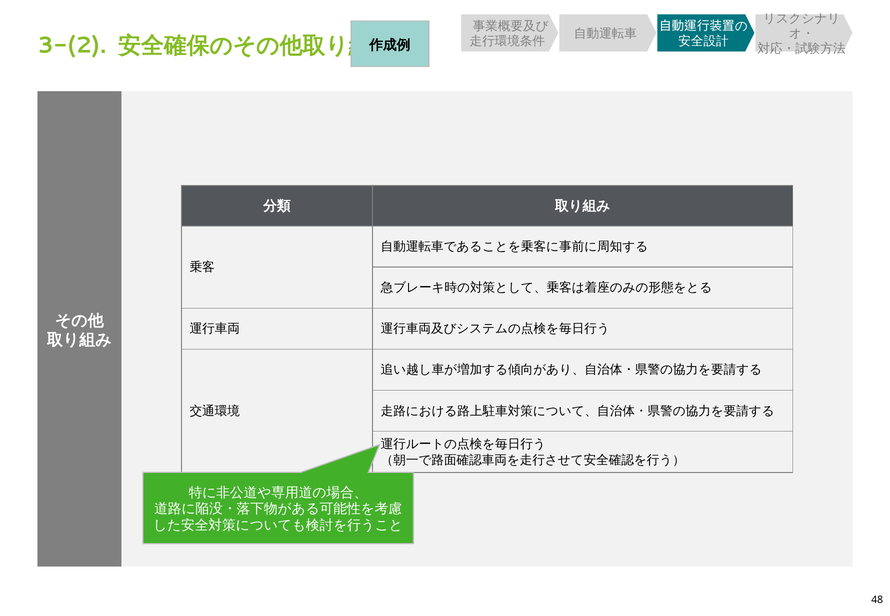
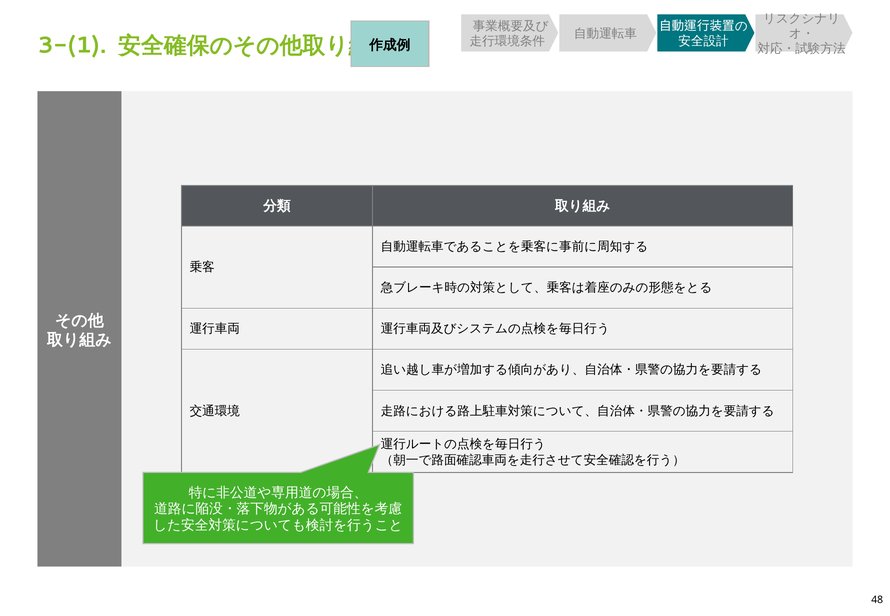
3-(2: 3-(2 -> 3-(1
